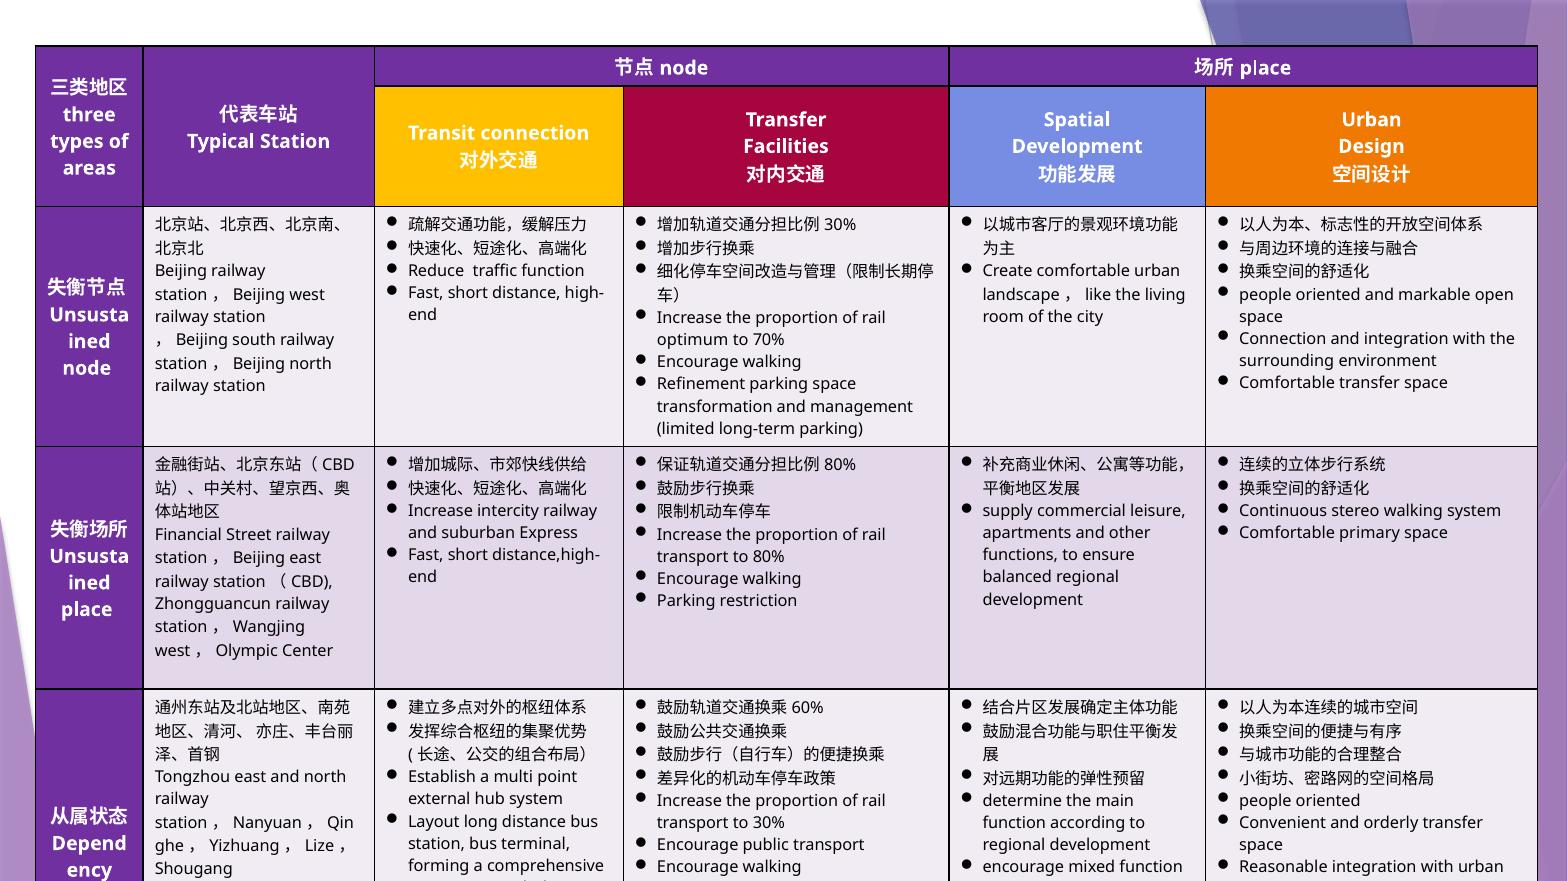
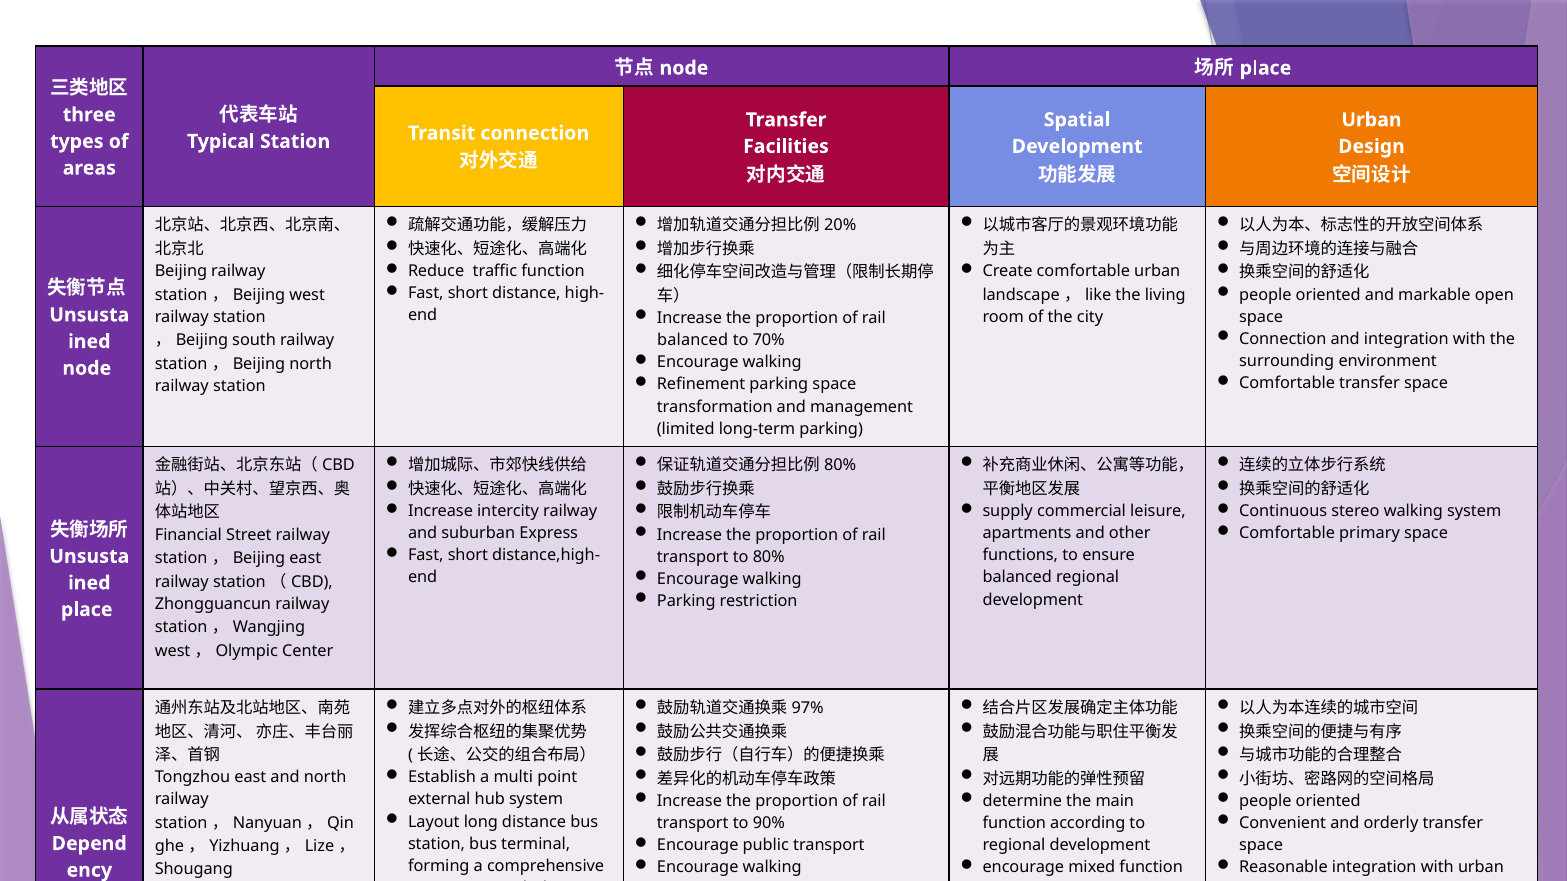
30% at (840, 226): 30% -> 20%
optimum at (693, 340): optimum -> balanced
60%: 60% -> 97%
to 30%: 30% -> 90%
